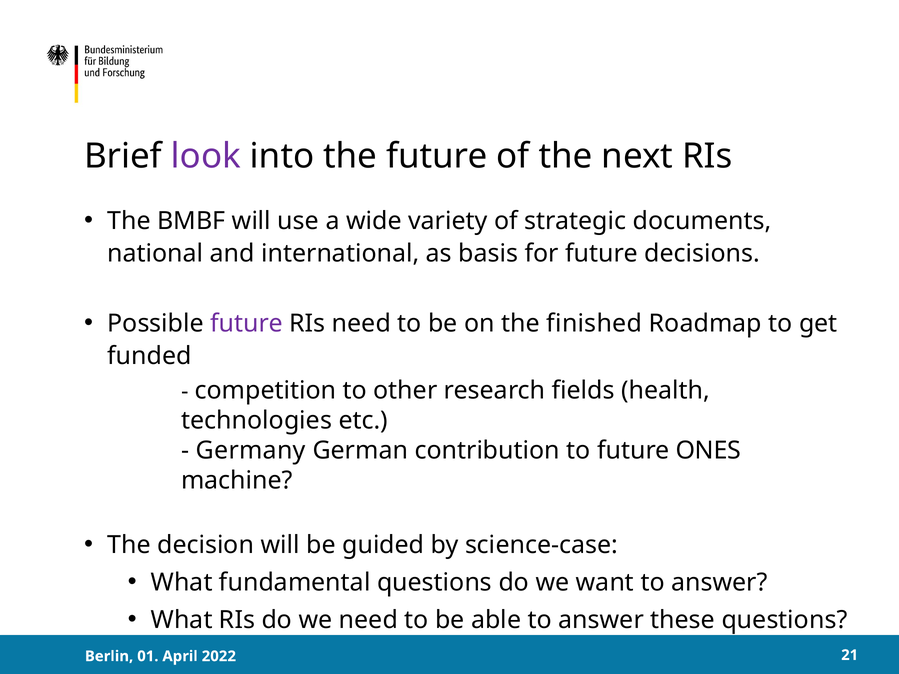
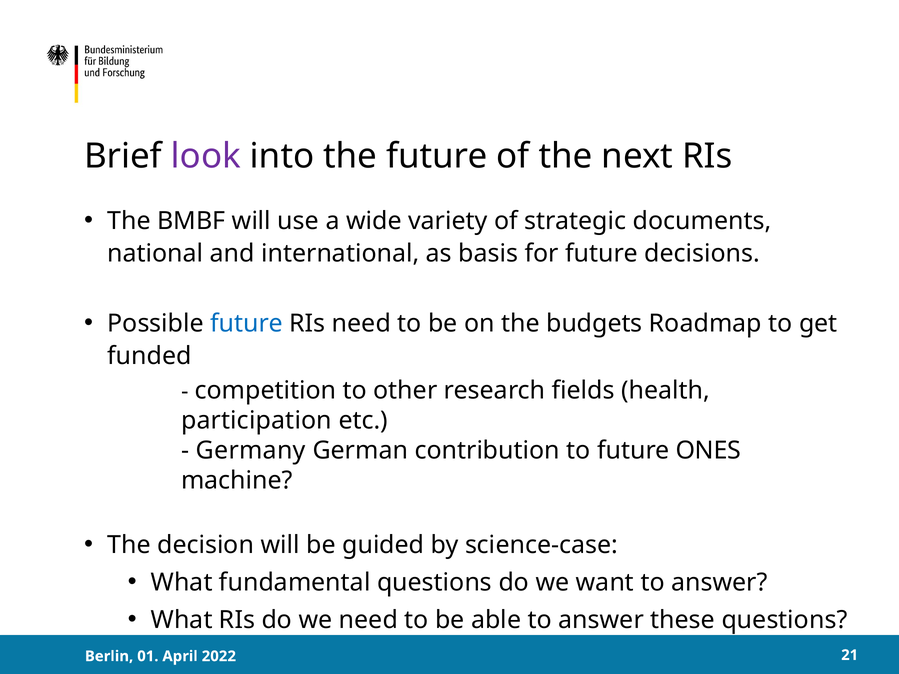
future at (247, 323) colour: purple -> blue
finished: finished -> budgets
technologies: technologies -> participation
